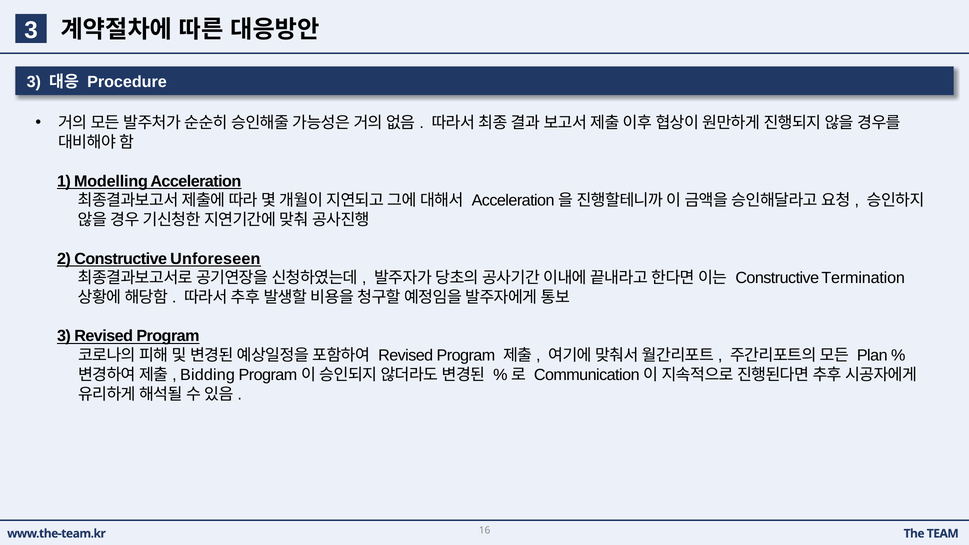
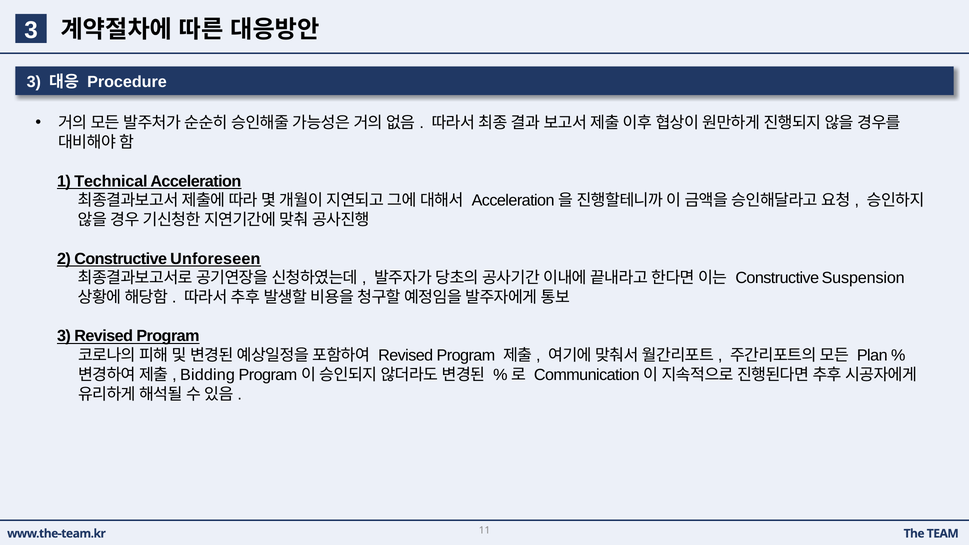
Modelling: Modelling -> Technical
Termination: Termination -> Suspension
16: 16 -> 11
